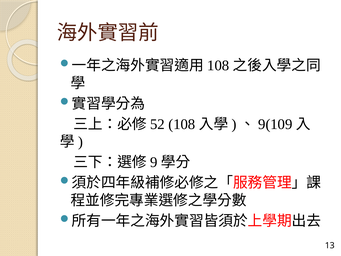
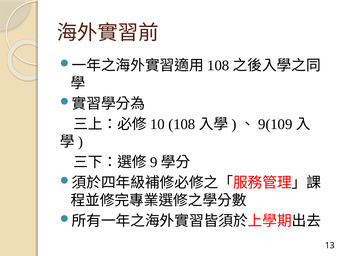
52: 52 -> 10
